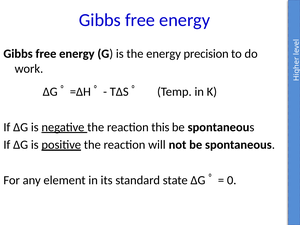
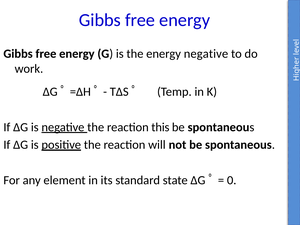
energy precision: precision -> negative
